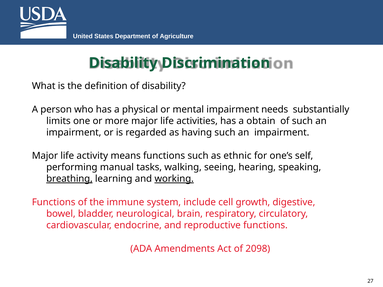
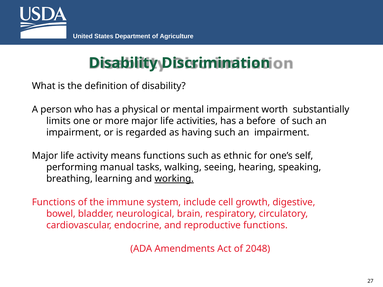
needs: needs -> worth
obtain: obtain -> before
breathing underline: present -> none
2098: 2098 -> 2048
